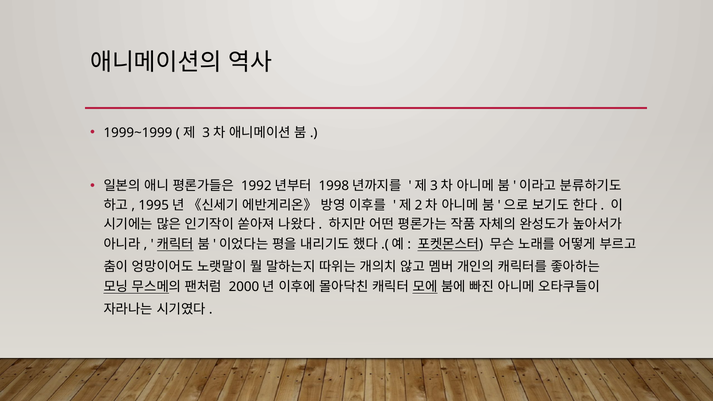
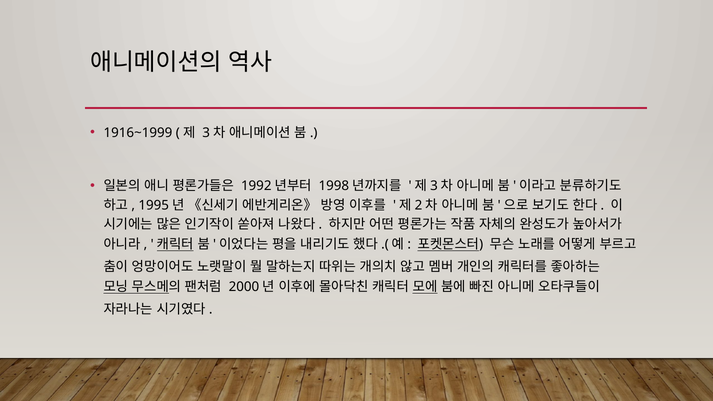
1999~1999: 1999~1999 -> 1916~1999
